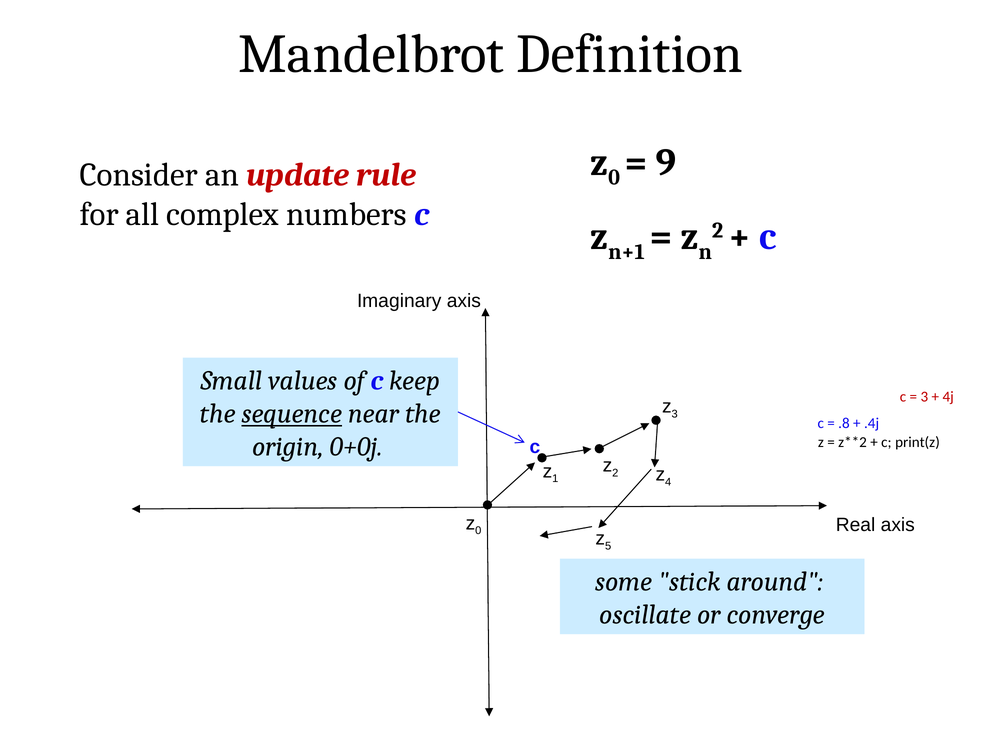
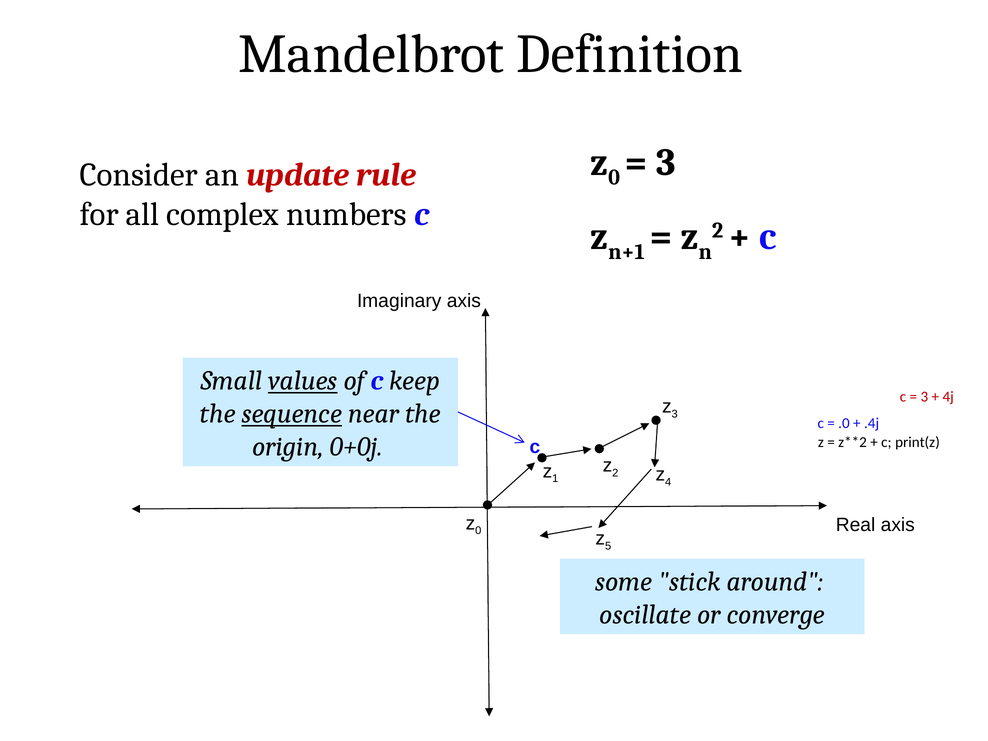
9 at (666, 162): 9 -> 3
values underline: none -> present
.8: .8 -> .0
